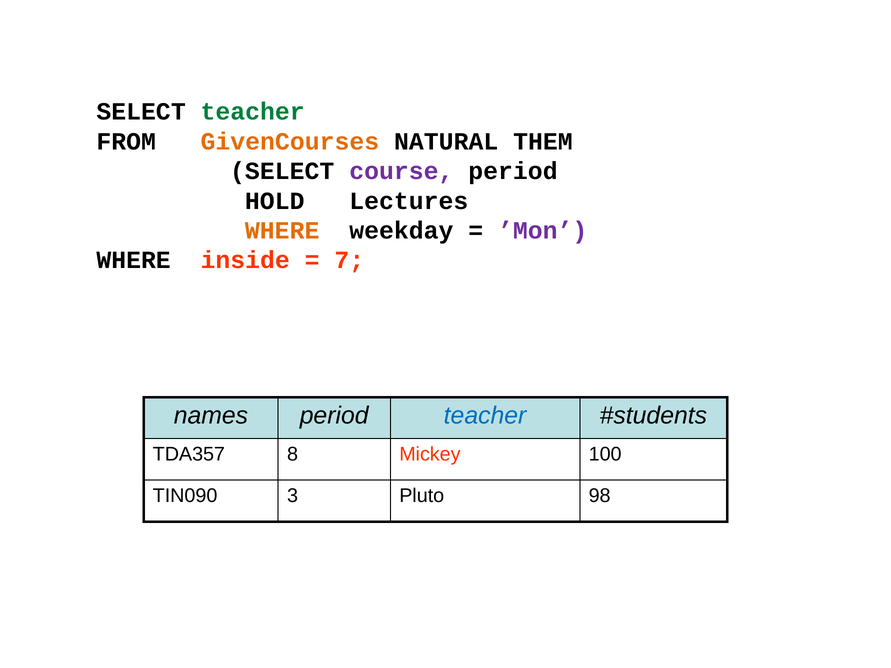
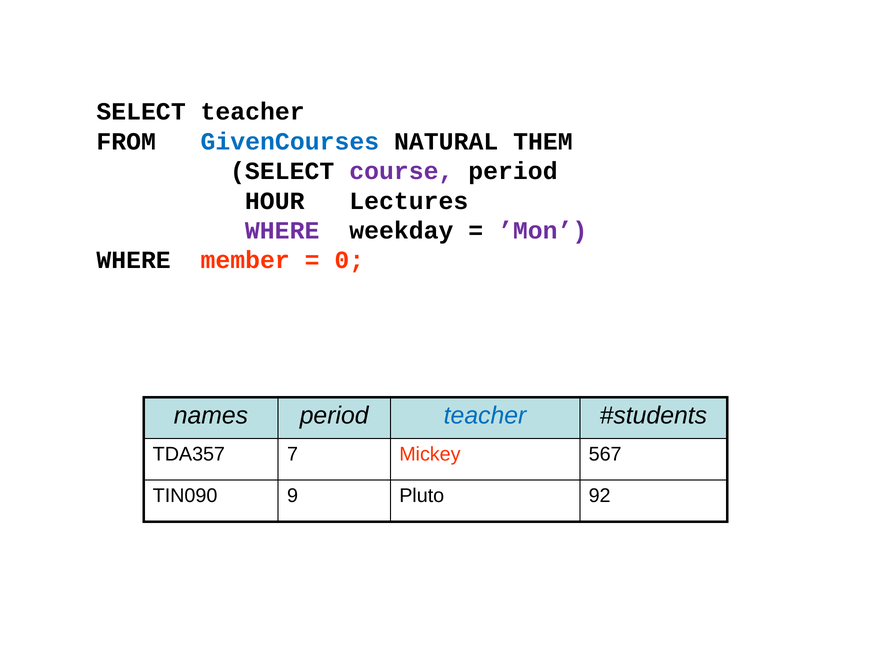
teacher at (253, 112) colour: green -> black
GivenCourses colour: orange -> blue
HOLD: HOLD -> HOUR
WHERE at (282, 231) colour: orange -> purple
inside: inside -> member
7: 7 -> 0
8: 8 -> 7
100: 100 -> 567
3: 3 -> 9
98: 98 -> 92
